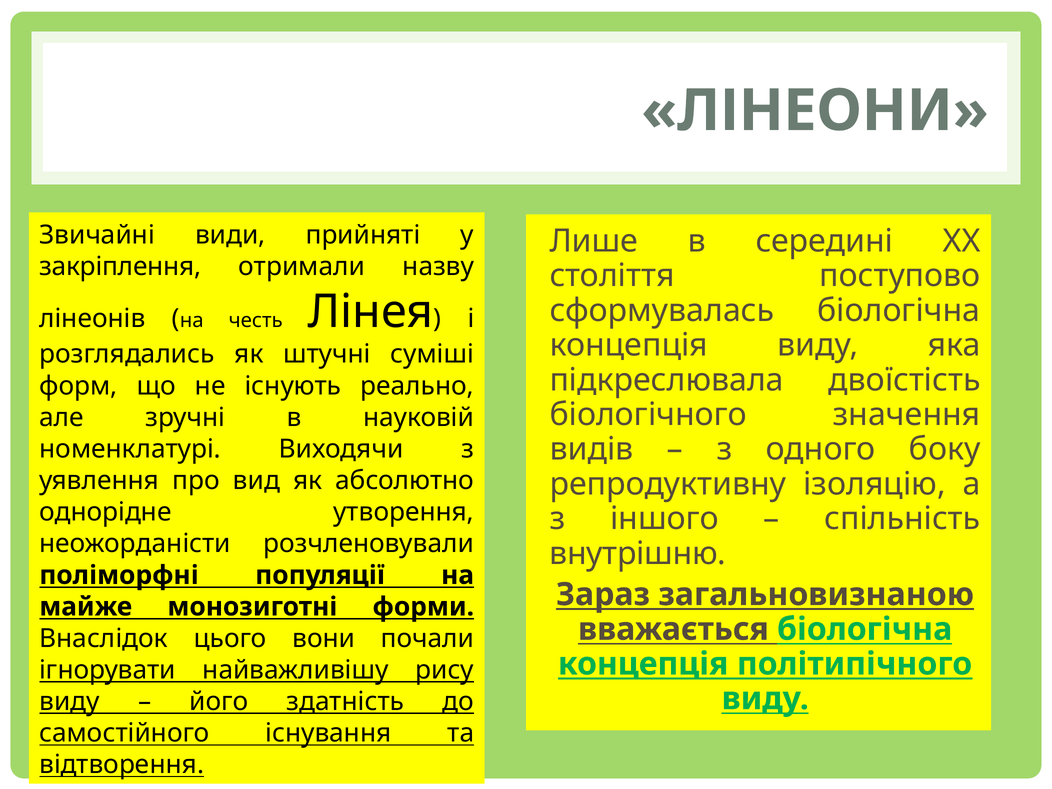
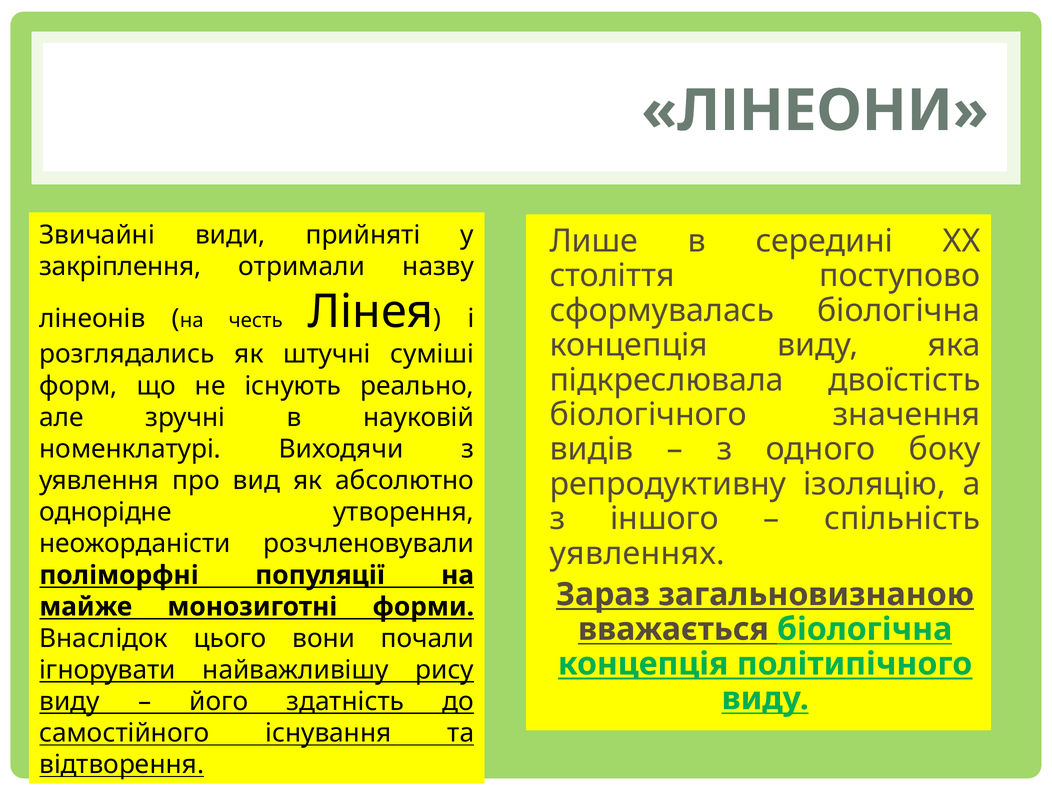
внутрішню: внутрішню -> уявленнях
